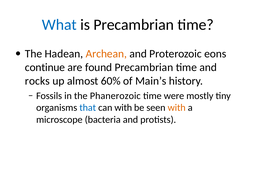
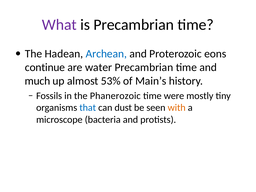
What colour: blue -> purple
Archean colour: orange -> blue
found: found -> water
rocks: rocks -> much
60%: 60% -> 53%
can with: with -> dust
